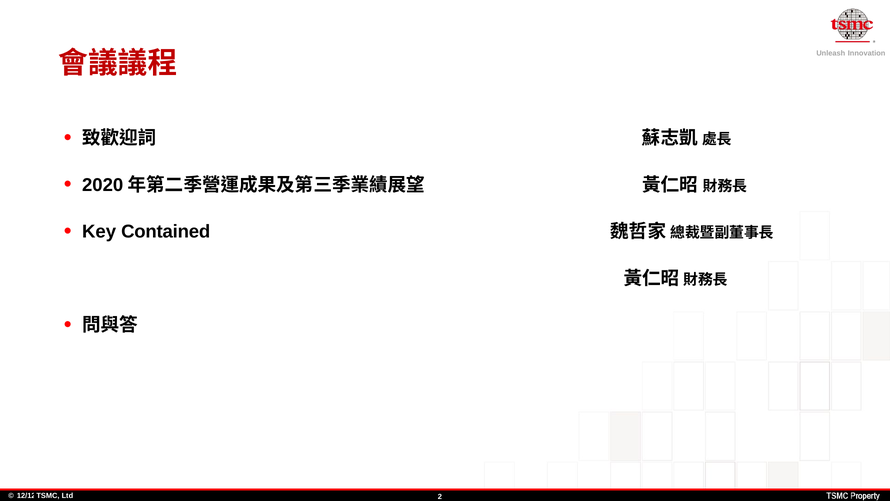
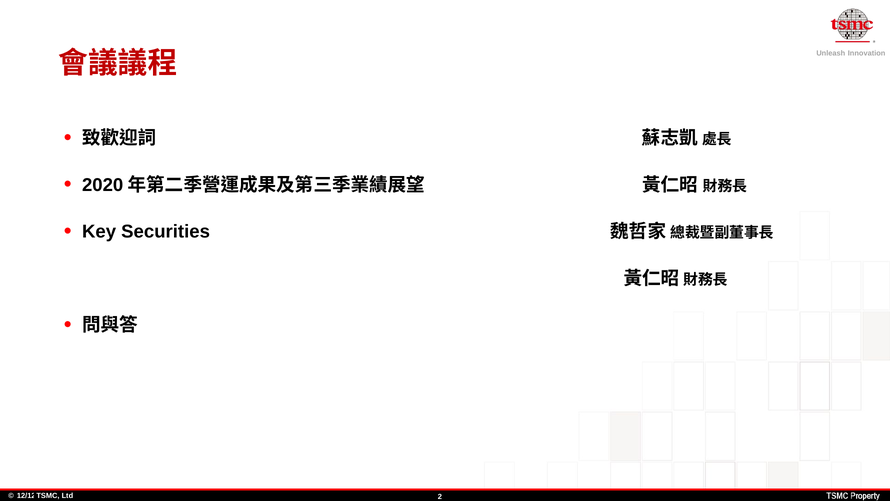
Contained: Contained -> Securities
